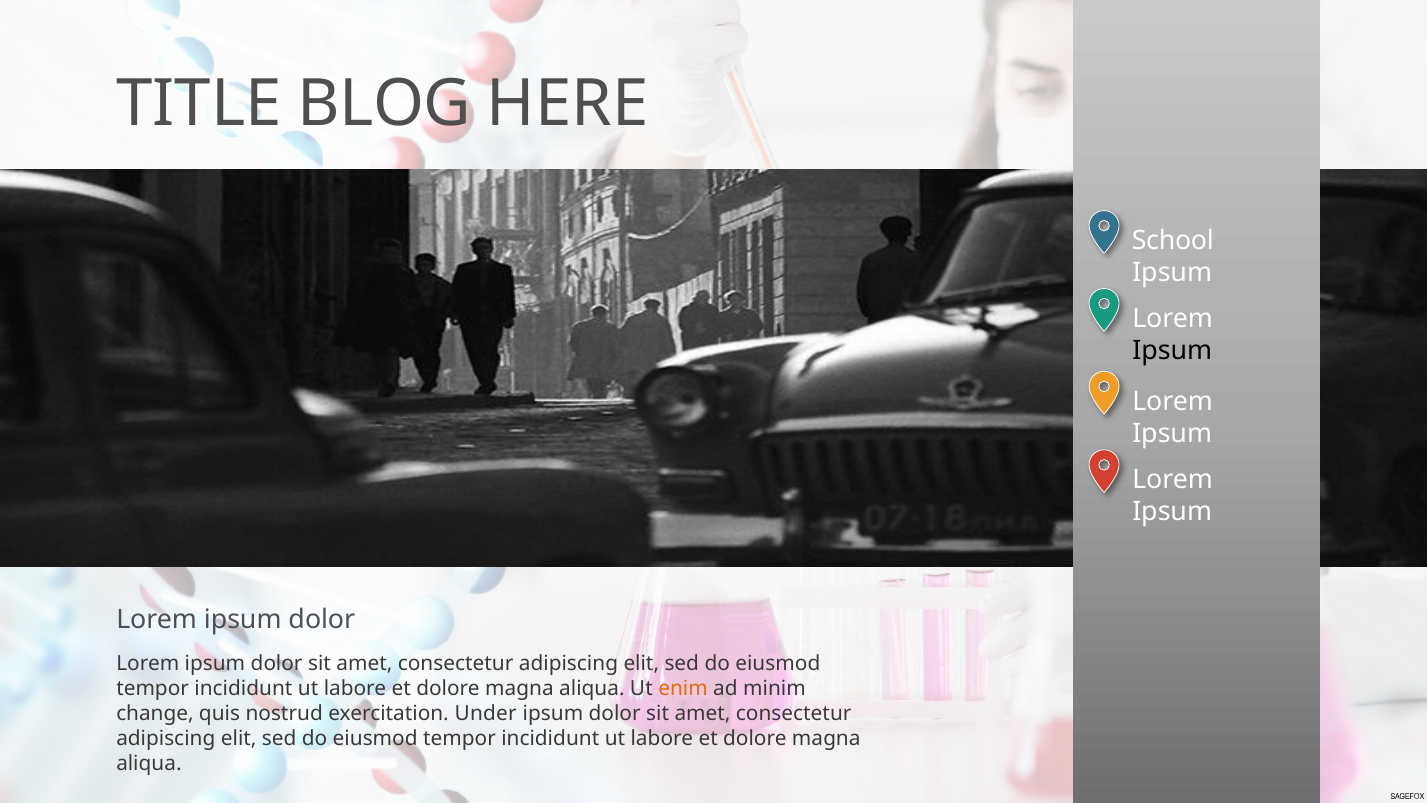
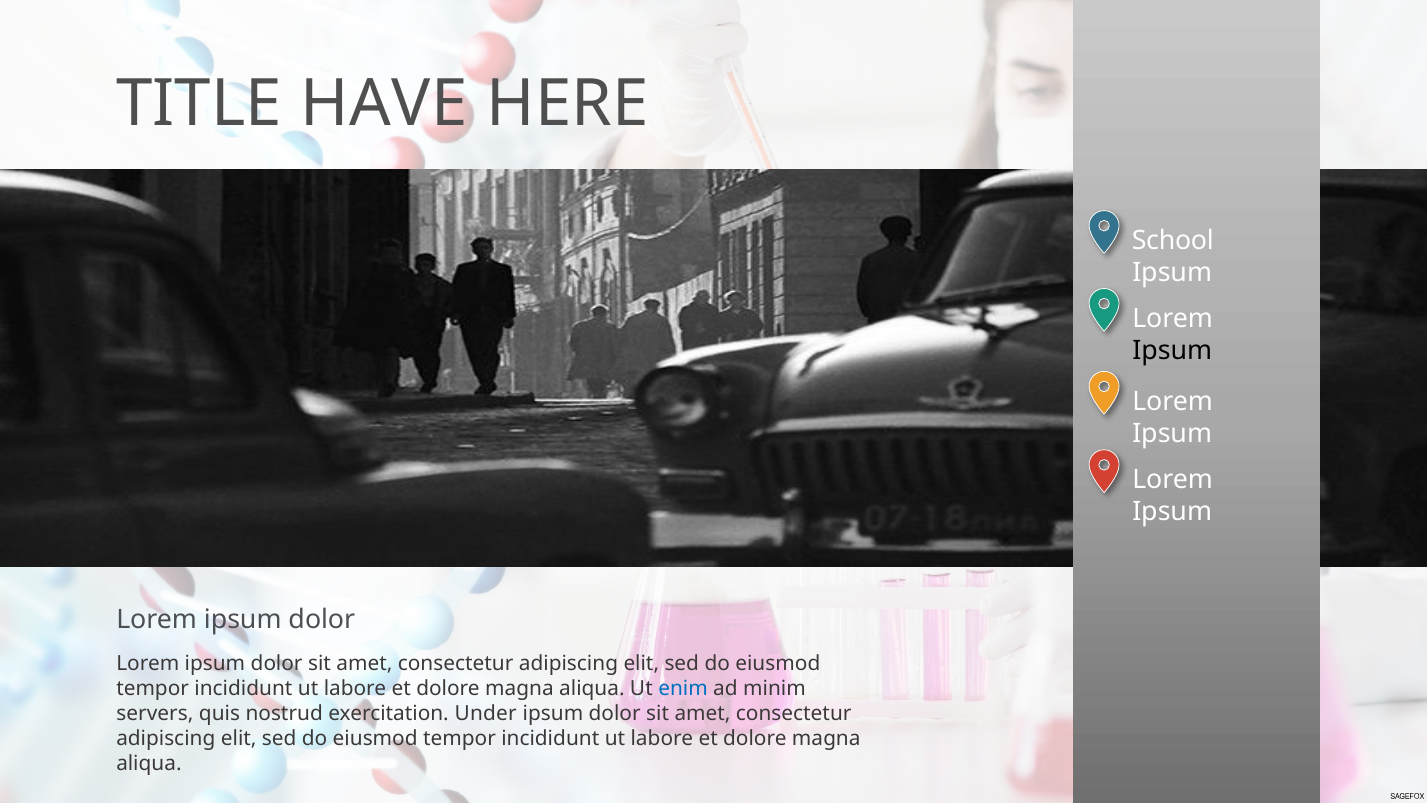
BLOG: BLOG -> HAVE
enim colour: orange -> blue
change: change -> servers
